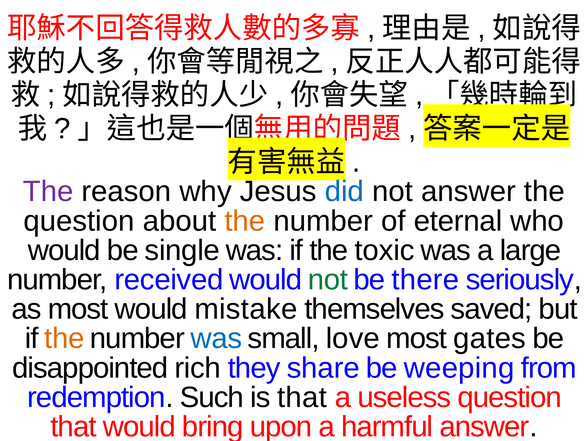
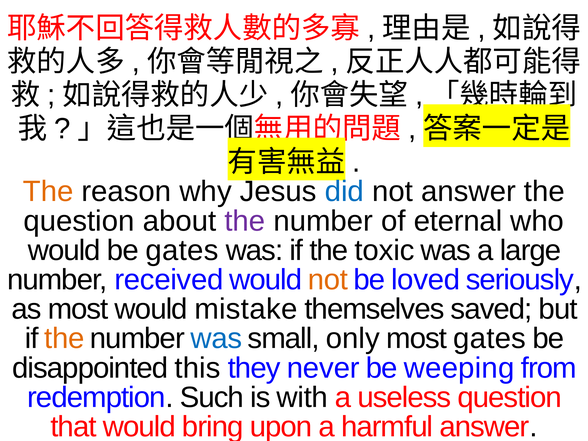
The at (48, 192) colour: purple -> orange
the at (245, 221) colour: orange -> purple
be single: single -> gates
not at (328, 280) colour: green -> orange
there: there -> loved
love: love -> only
rich: rich -> this
share: share -> never
is that: that -> with
